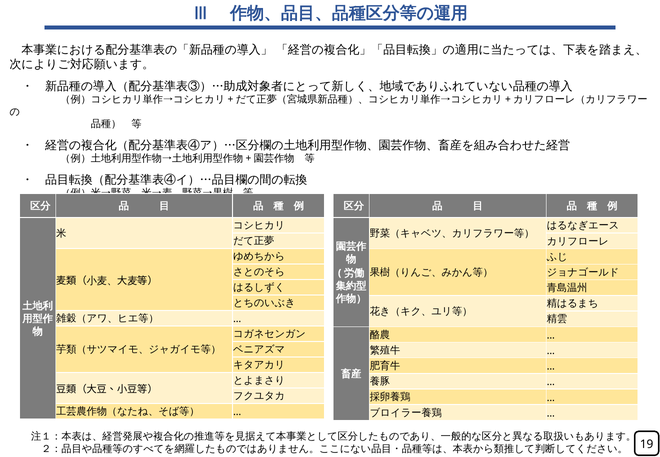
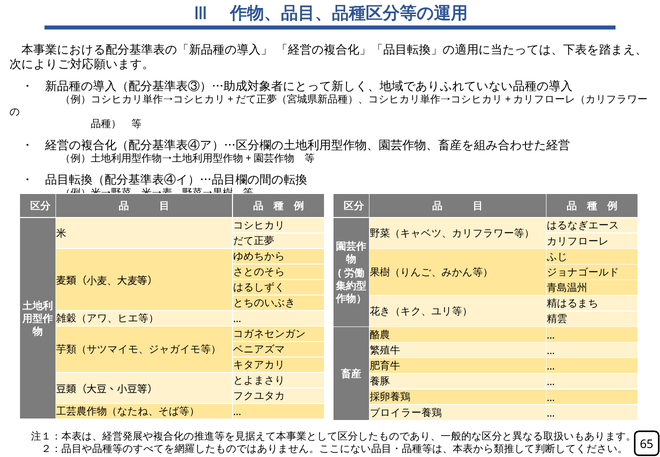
19: 19 -> 65
